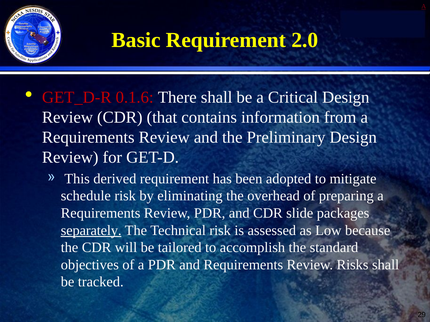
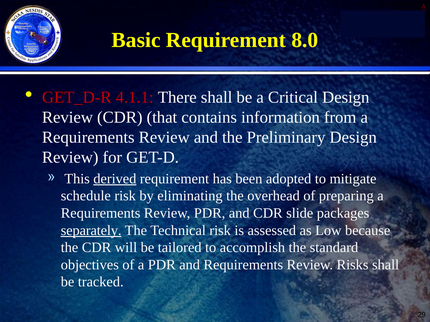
2.0: 2.0 -> 8.0
0.1.6: 0.1.6 -> 4.1.1
derived underline: none -> present
